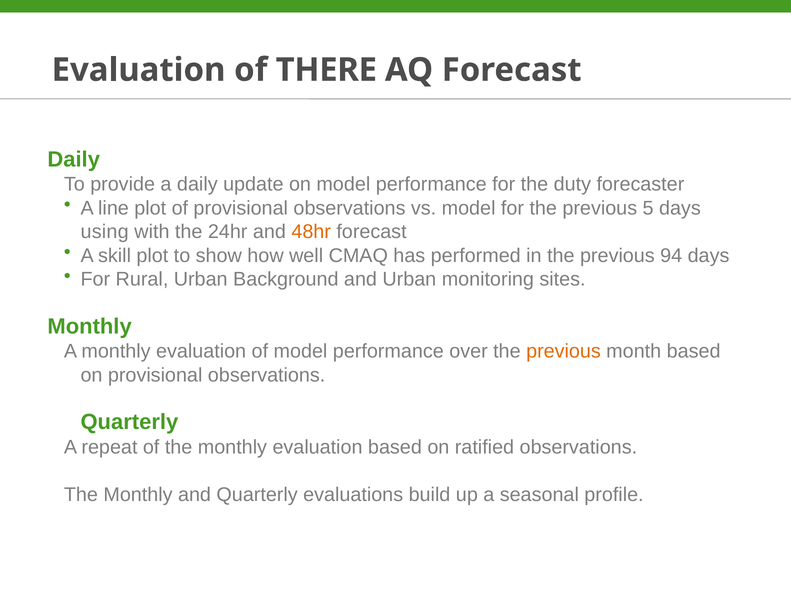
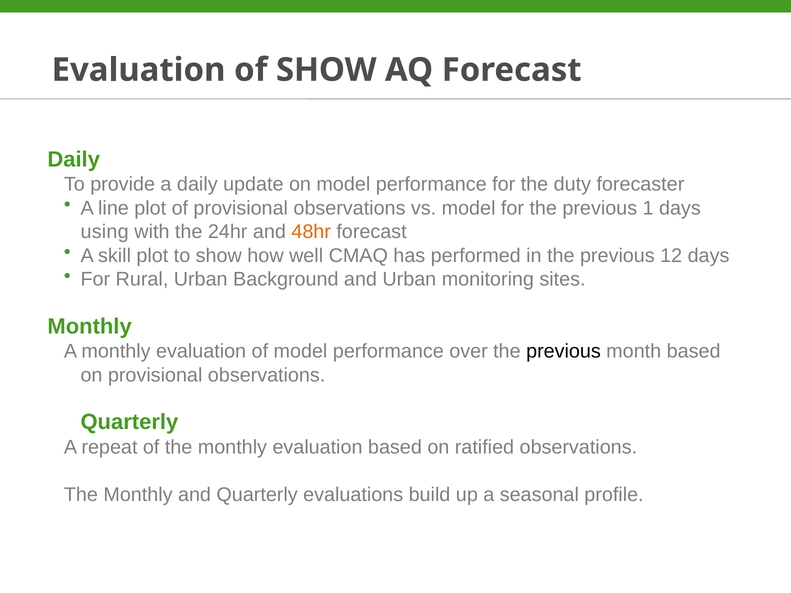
of THERE: THERE -> SHOW
5: 5 -> 1
94: 94 -> 12
previous at (563, 351) colour: orange -> black
